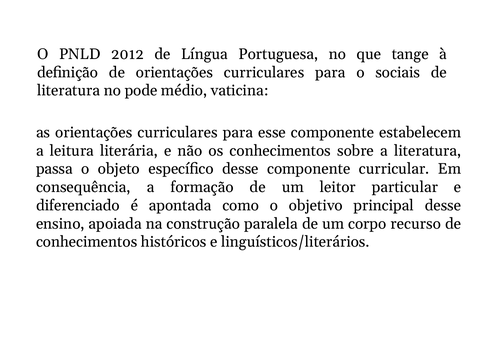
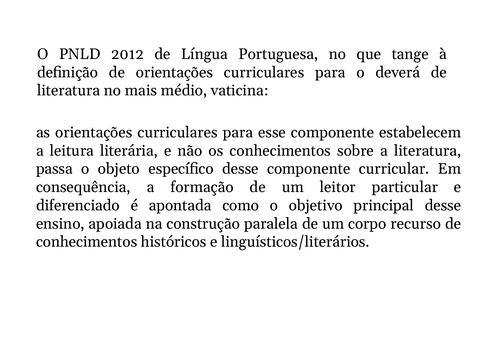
sociais: sociais -> deverá
pode: pode -> mais
